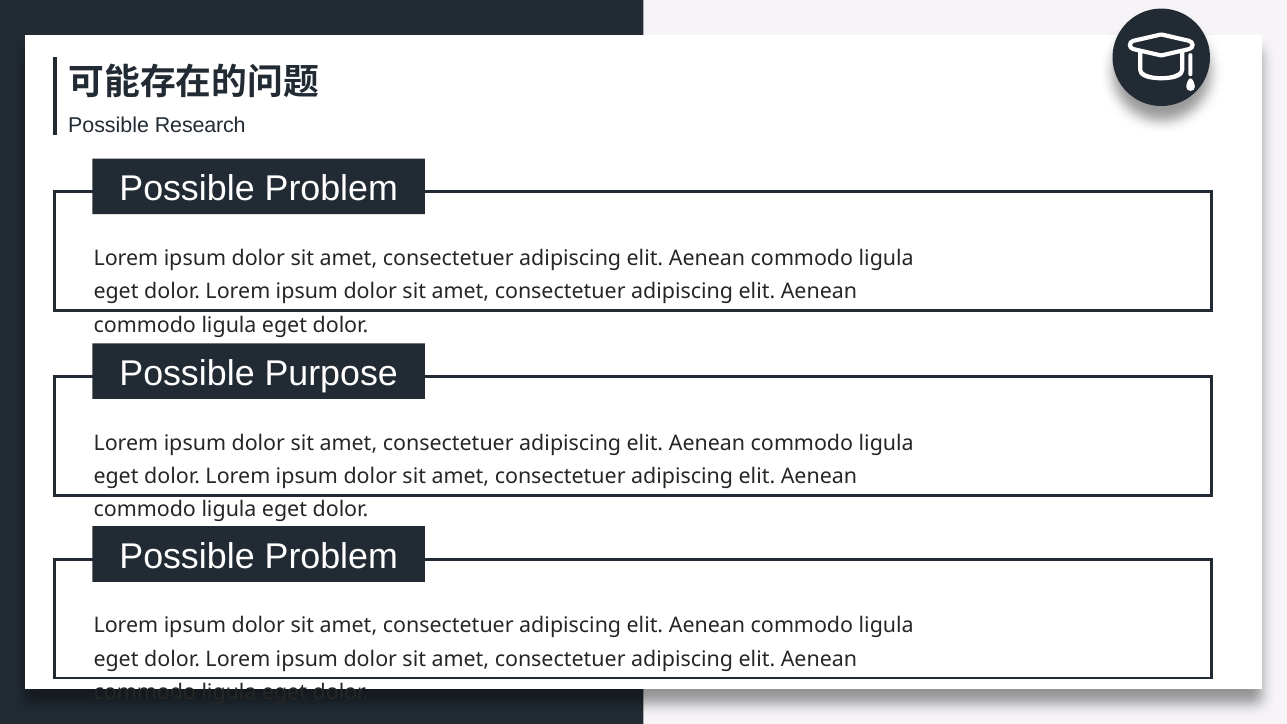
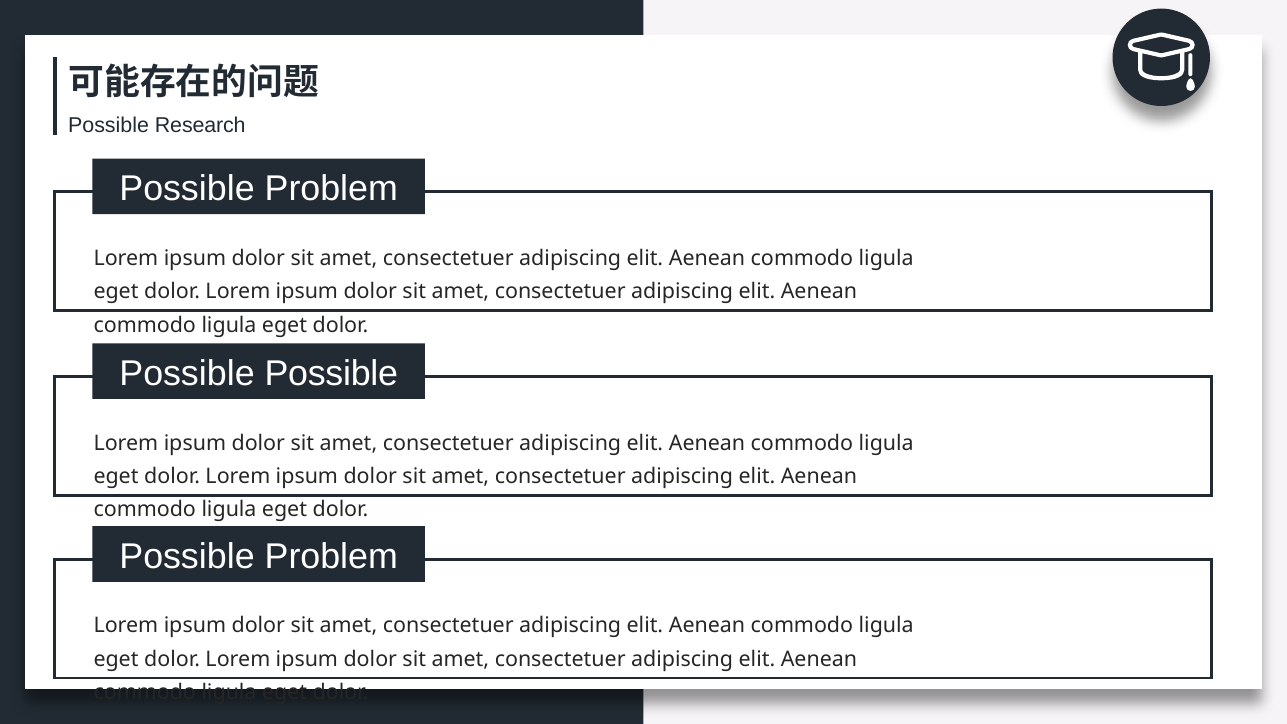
Possible Purpose: Purpose -> Possible
